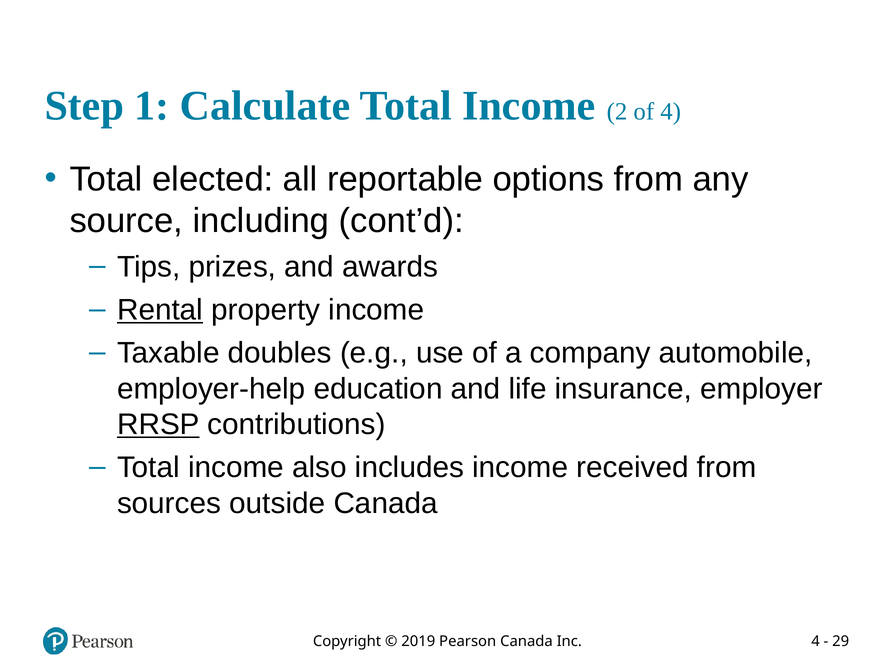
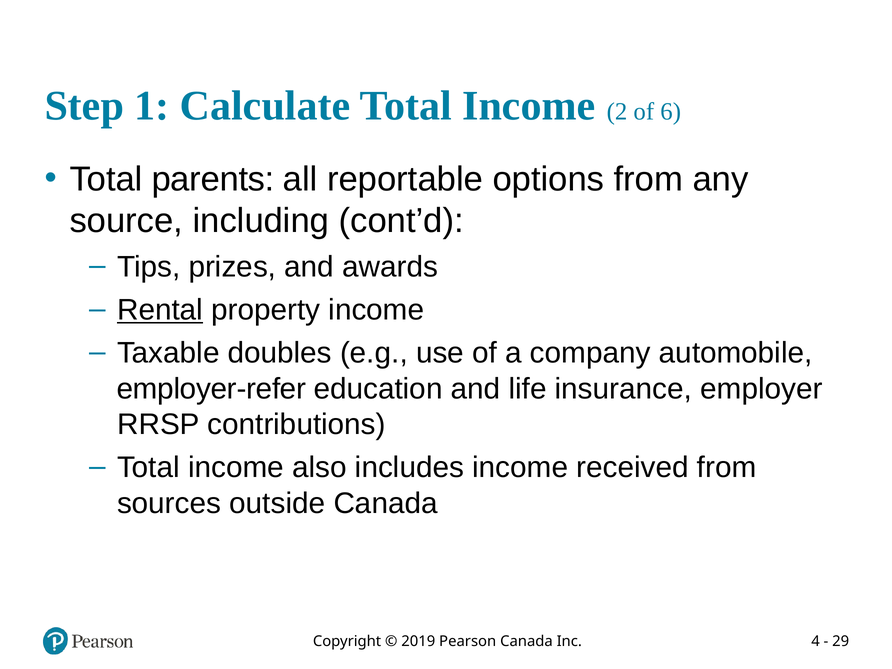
of 4: 4 -> 6
elected: elected -> parents
employer-help: employer-help -> employer-refer
RRSP underline: present -> none
